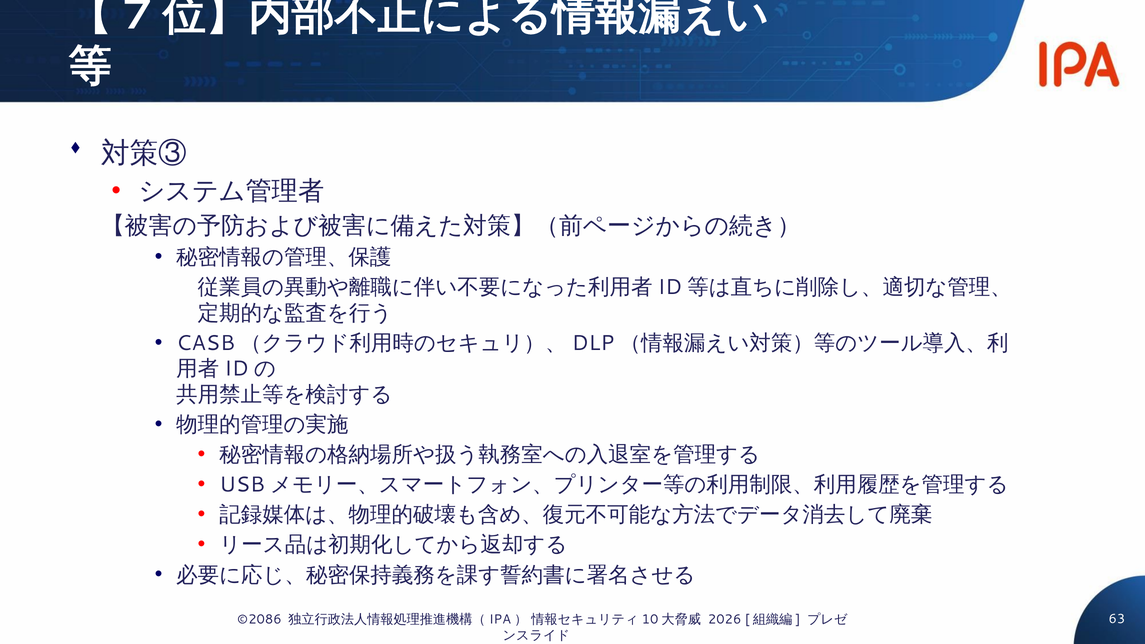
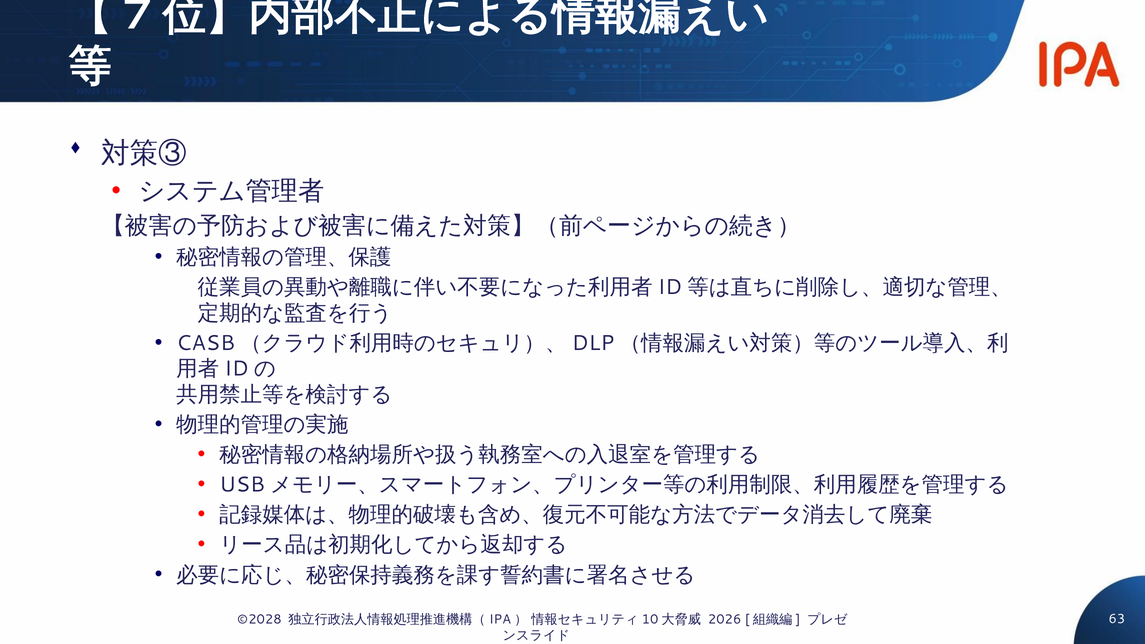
©2086: ©2086 -> ©2028
